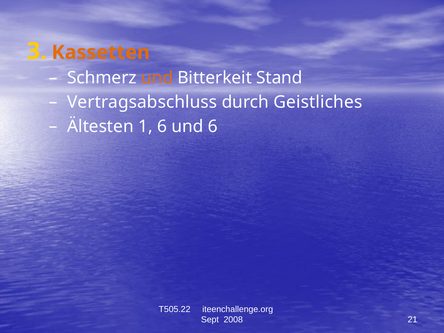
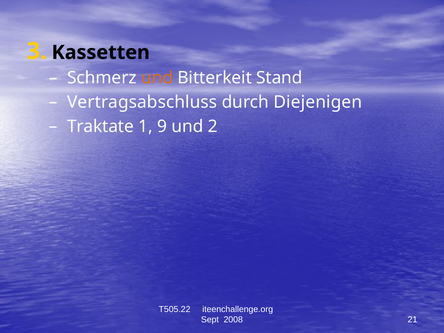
Kassetten colour: orange -> black
Geistliches: Geistliches -> Diejenigen
Ältesten: Ältesten -> Traktate
1 6: 6 -> 9
und 6: 6 -> 2
